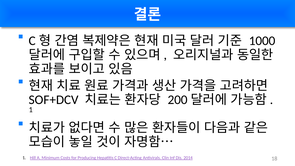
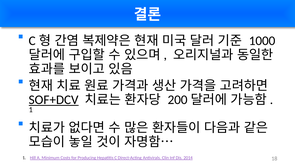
SOF+DCV underline: none -> present
